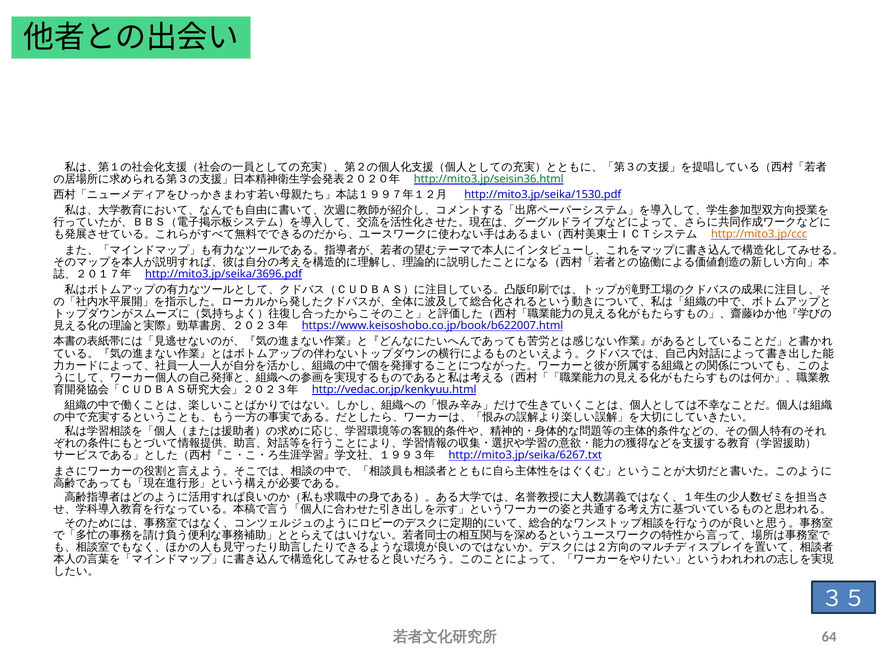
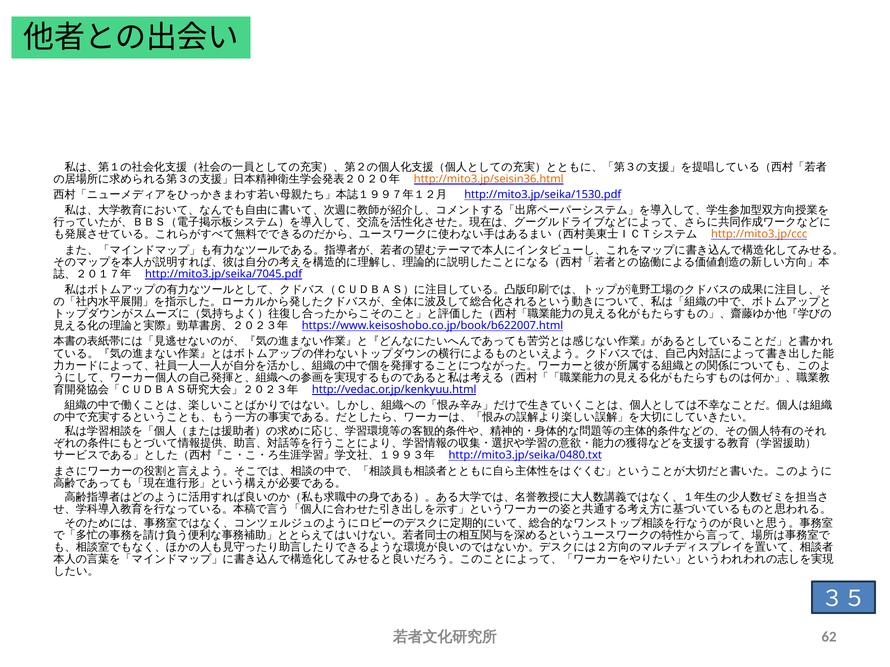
http://mito3.jp/seisin36.html colour: green -> orange
http://mito3.jp/seika/3696.pdf: http://mito3.jp/seika/3696.pdf -> http://mito3.jp/seika/7045.pdf
http://mito3.jp/seika/6267.txt: http://mito3.jp/seika/6267.txt -> http://mito3.jp/seika/0480.txt
64: 64 -> 62
